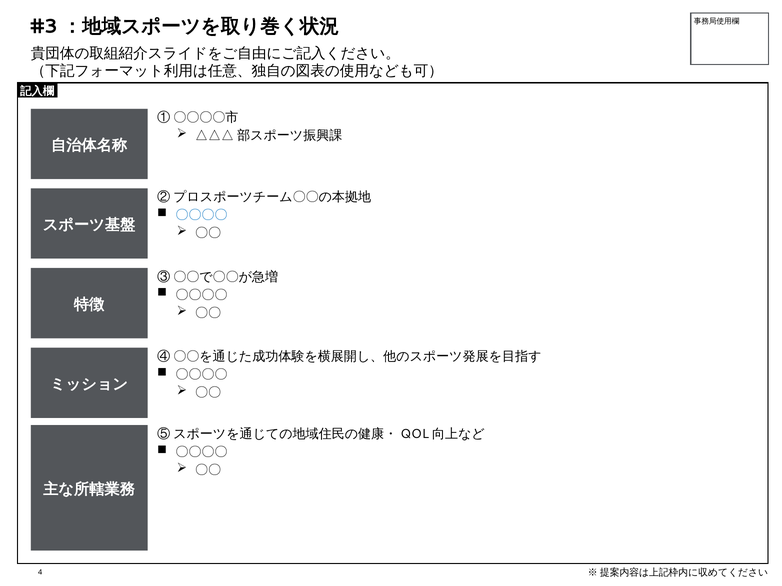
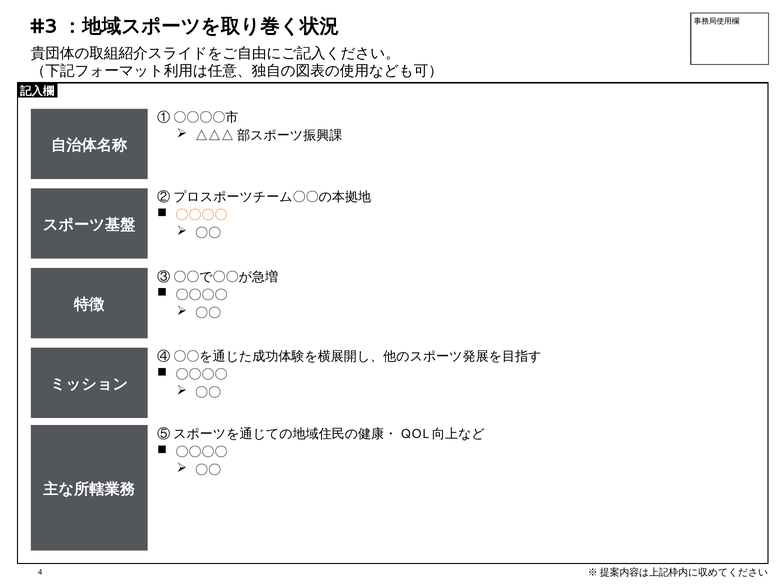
〇〇〇〇 at (201, 215) colour: blue -> orange
